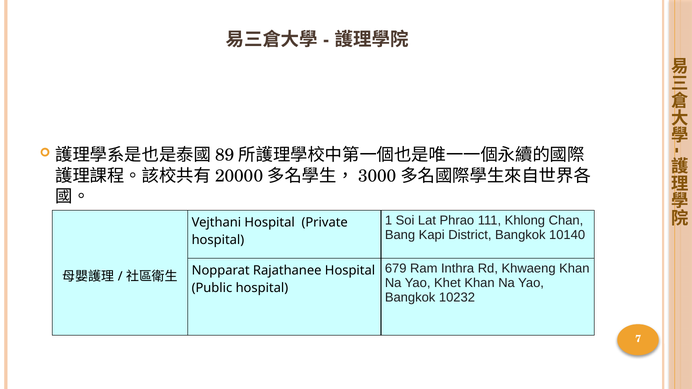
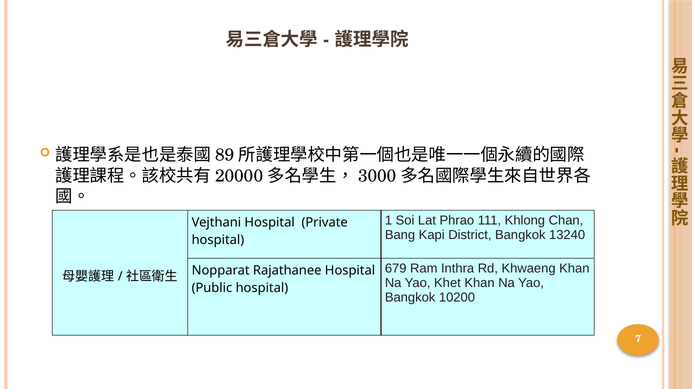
10140: 10140 -> 13240
10232: 10232 -> 10200
